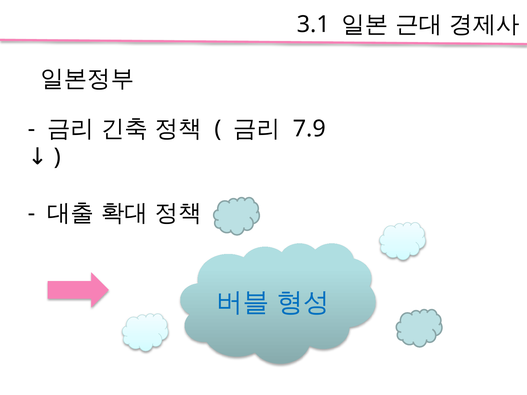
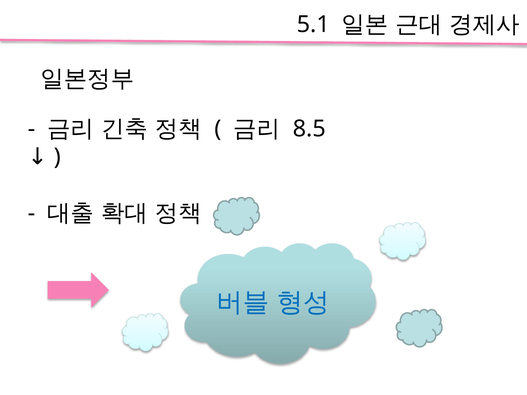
3.1: 3.1 -> 5.1
7.9: 7.9 -> 8.5
